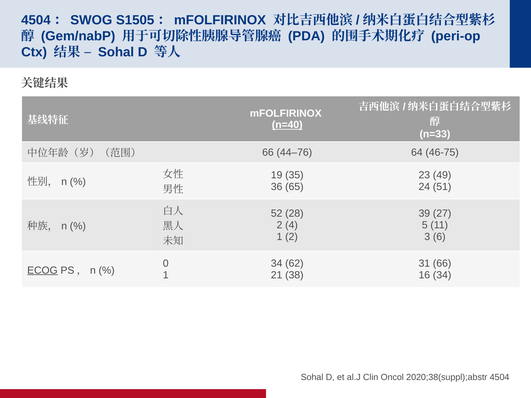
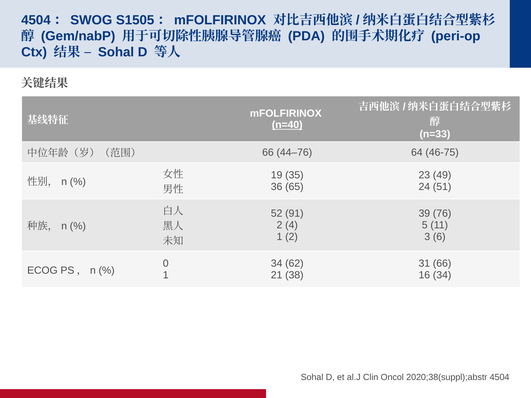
28: 28 -> 91
27: 27 -> 76
ECOG underline: present -> none
